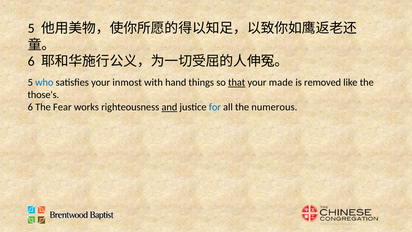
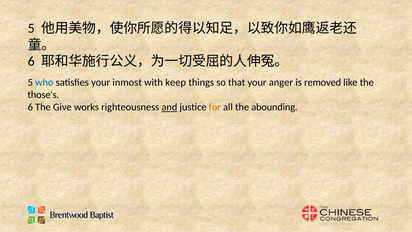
hand: hand -> keep
that underline: present -> none
made: made -> anger
Fear: Fear -> Give
for colour: blue -> orange
numerous: numerous -> abounding
